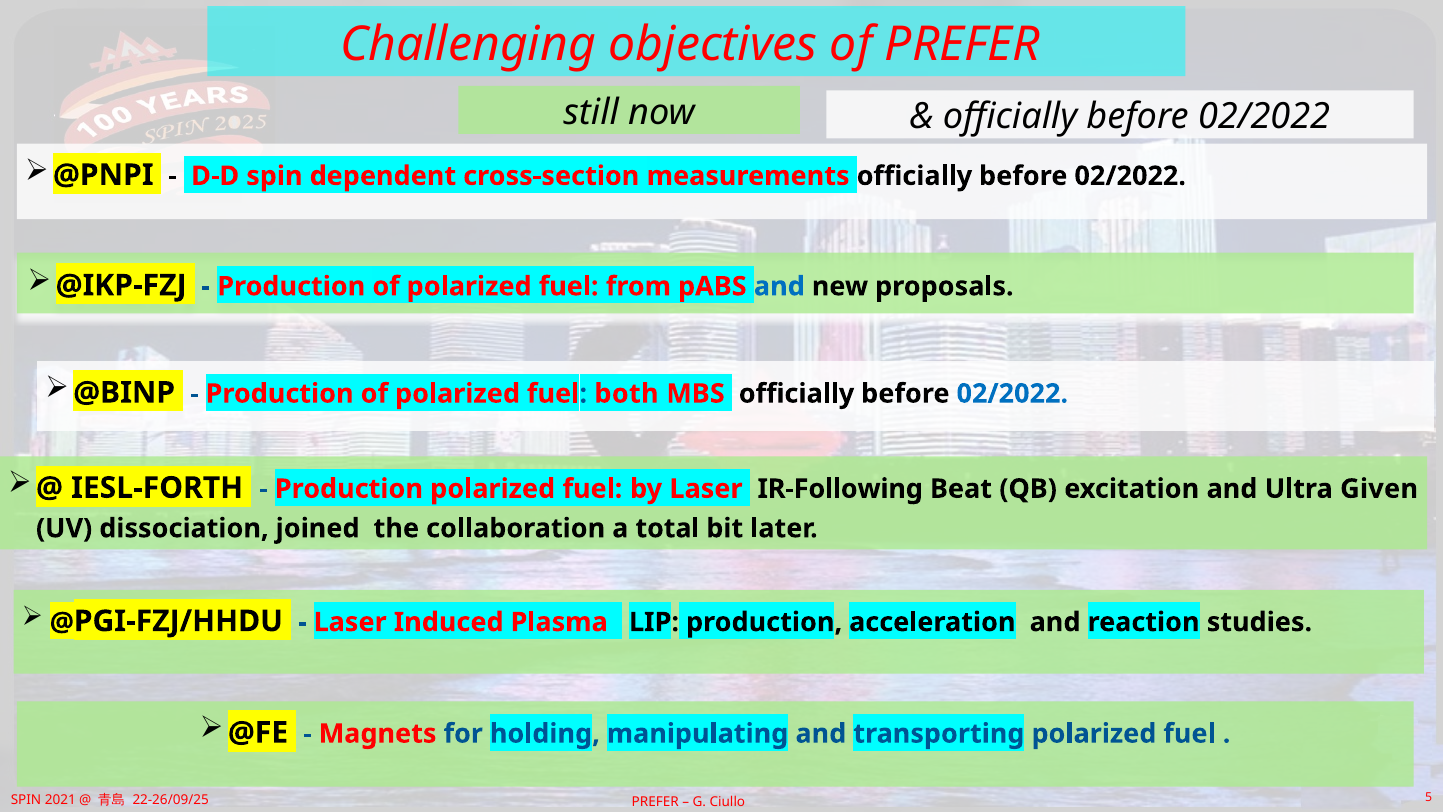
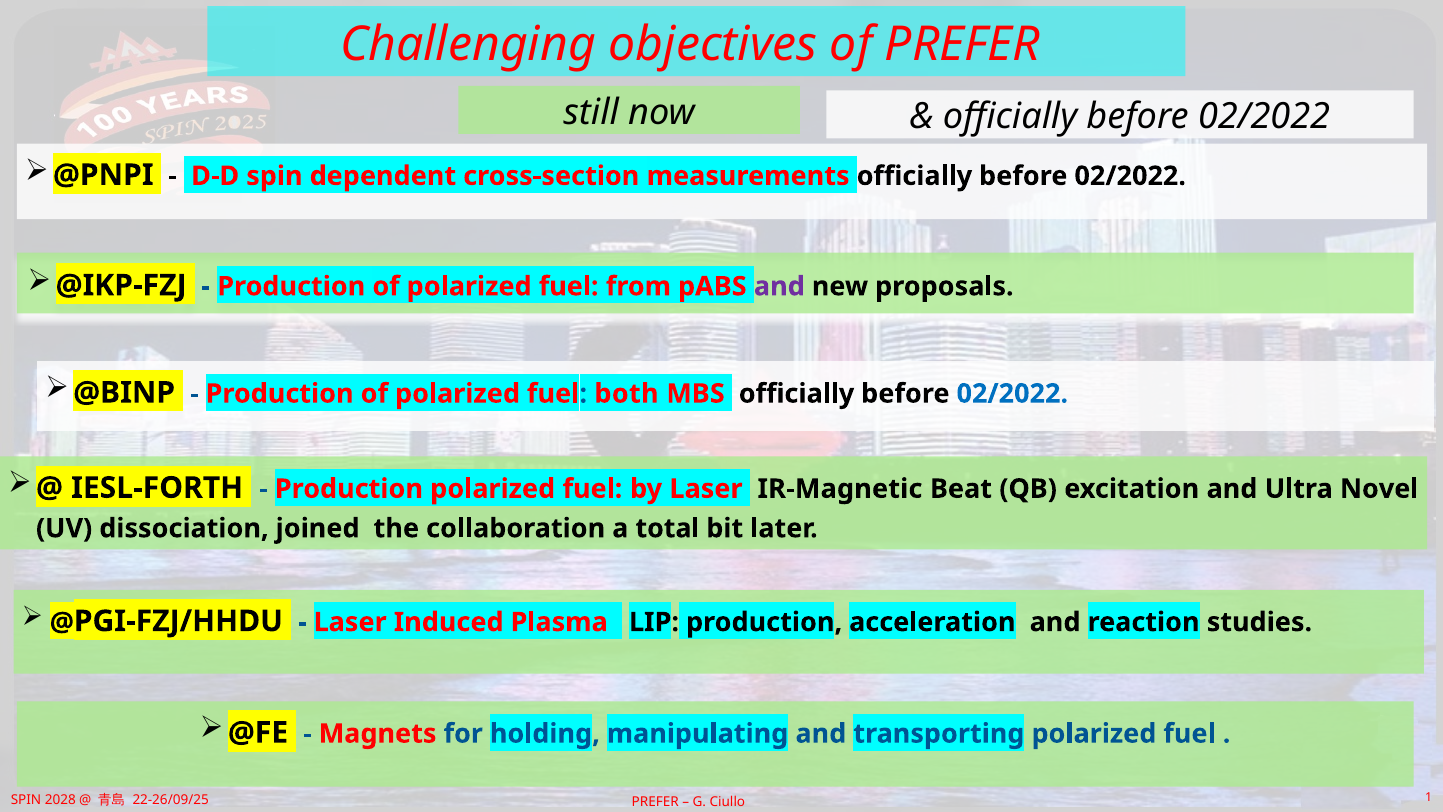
and at (779, 286) colour: blue -> purple
IR-Following: IR-Following -> IR-Magnetic
Given: Given -> Novel
2021: 2021 -> 2028
5: 5 -> 1
